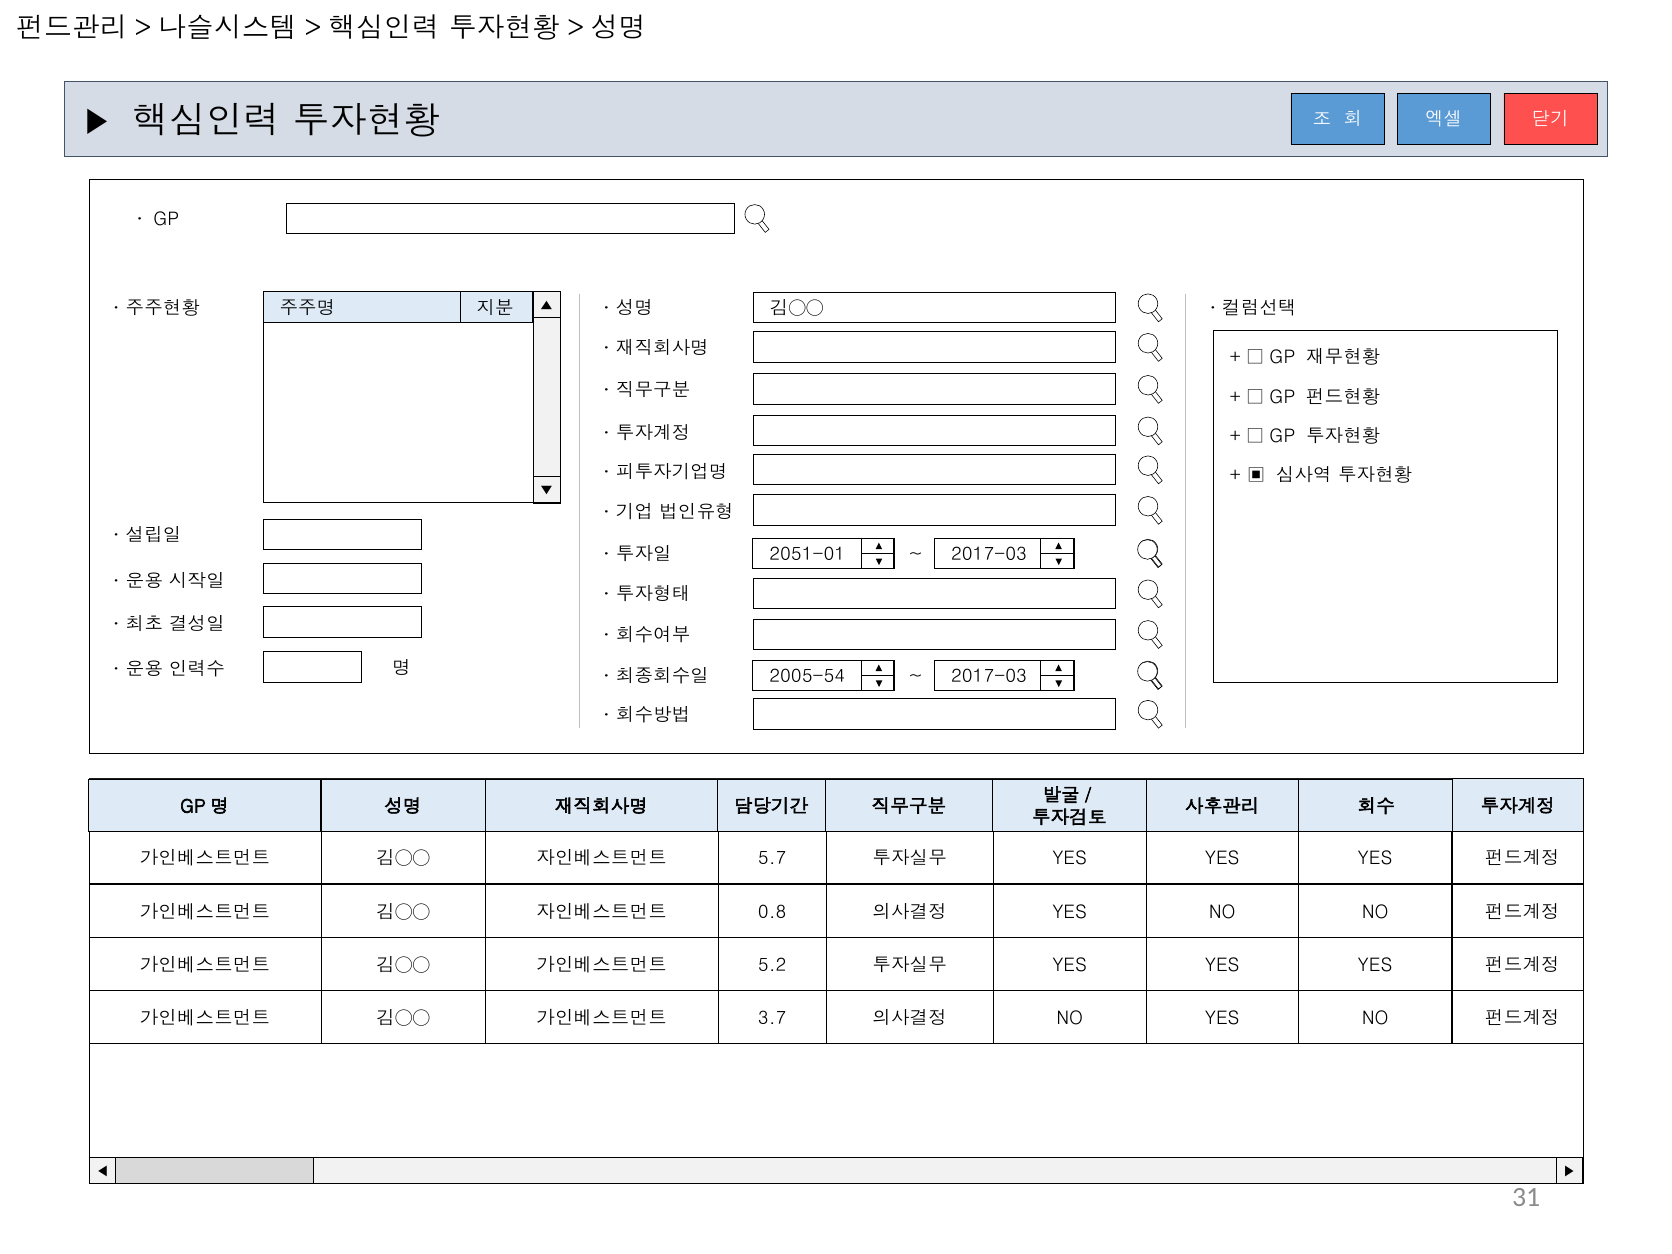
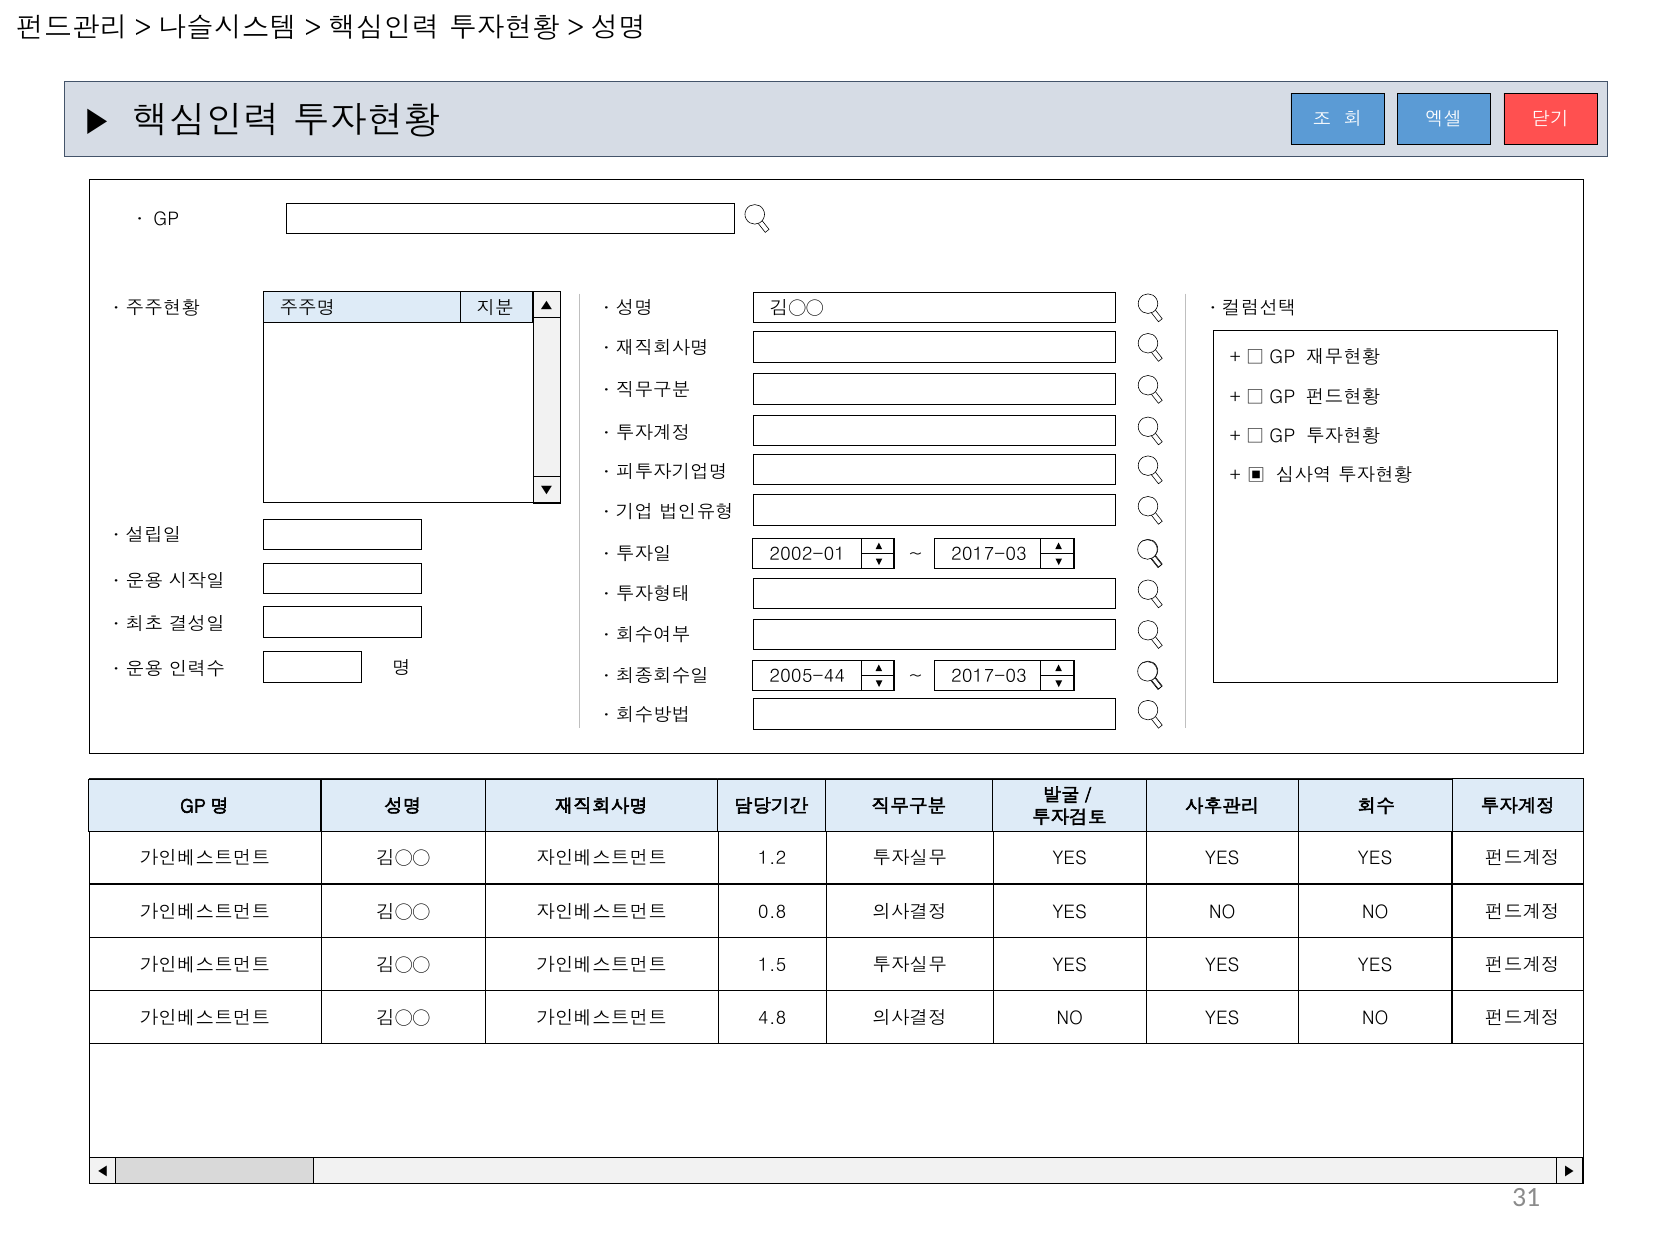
2051-01: 2051-01 -> 2002-01
2005-54: 2005-54 -> 2005-44
5.7: 5.7 -> 1.2
5.2: 5.2 -> 1.5
3.7: 3.7 -> 4.8
